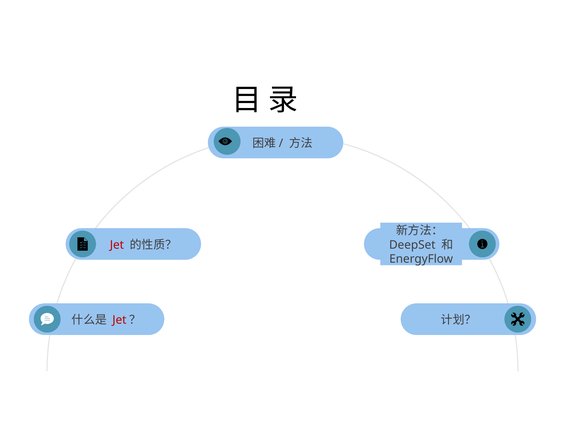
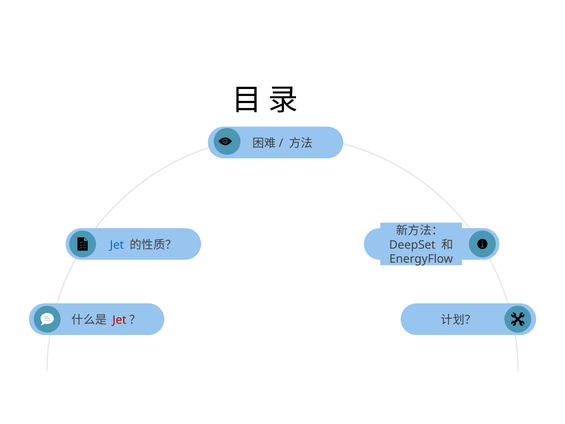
Jet at (117, 245) colour: red -> blue
